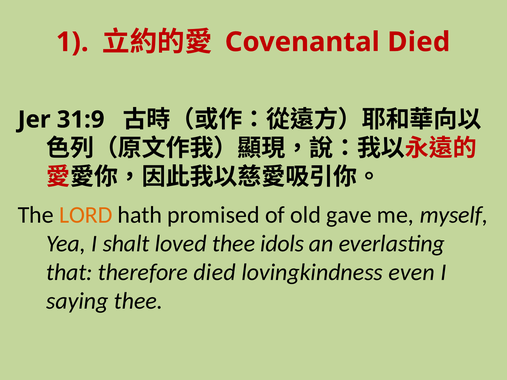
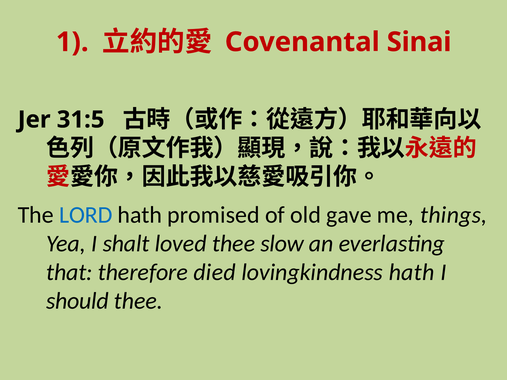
Covenantal Died: Died -> Sinai
31:9: 31:9 -> 31:5
LORD colour: orange -> blue
myself: myself -> things
idols: idols -> slow
lovingkindness even: even -> hath
saying: saying -> should
